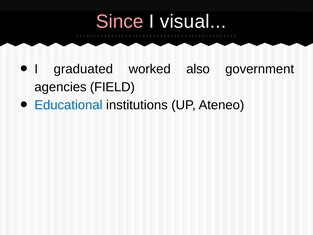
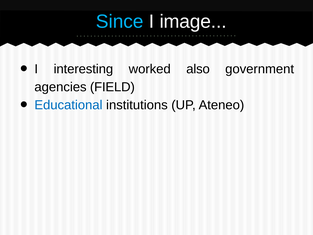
Since colour: pink -> light blue
visual: visual -> image
graduated: graduated -> interesting
